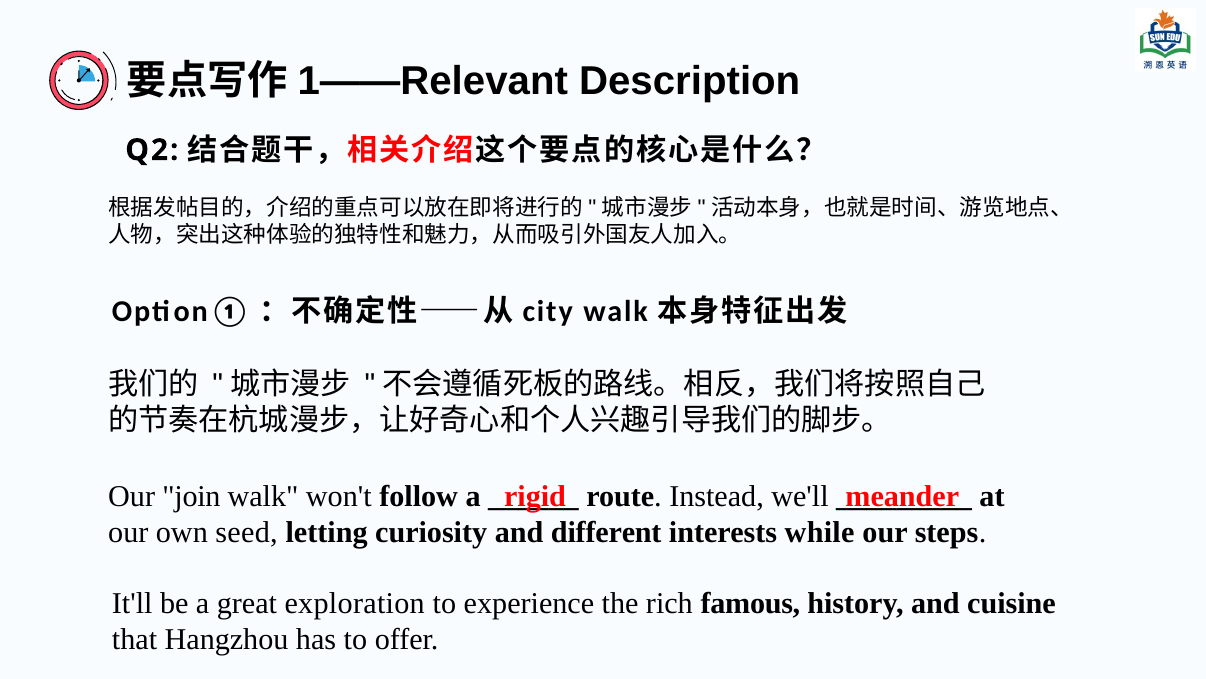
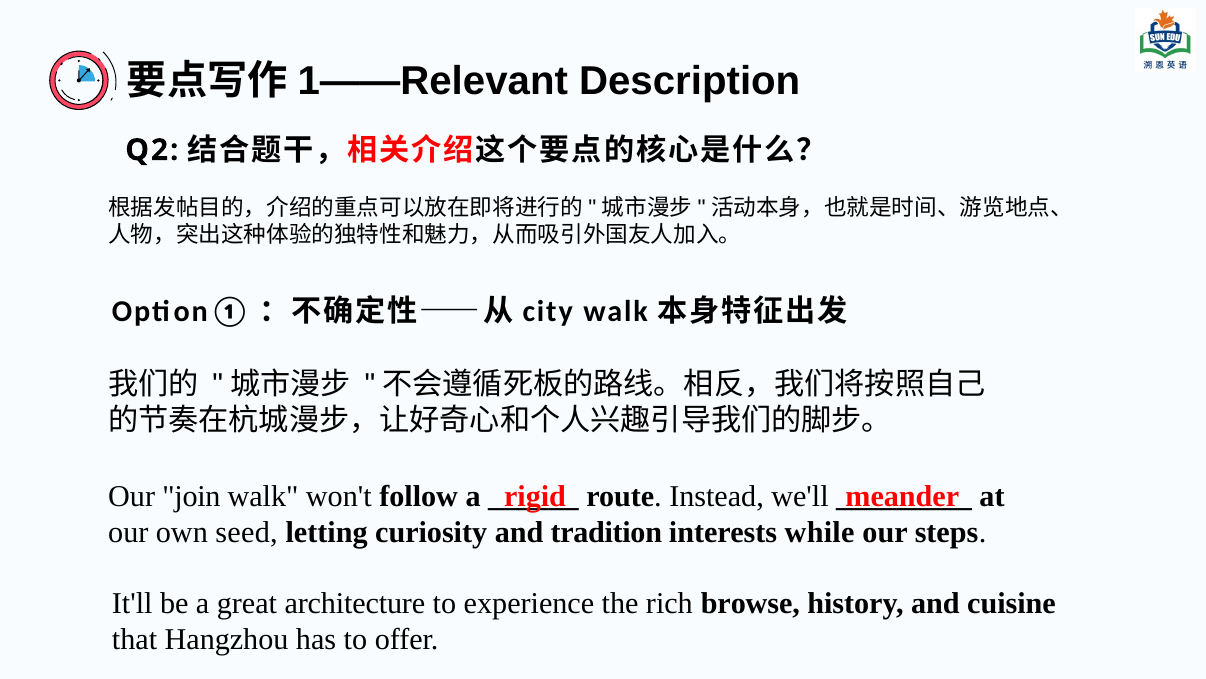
different: different -> tradition
exploration: exploration -> architecture
famous: famous -> browse
